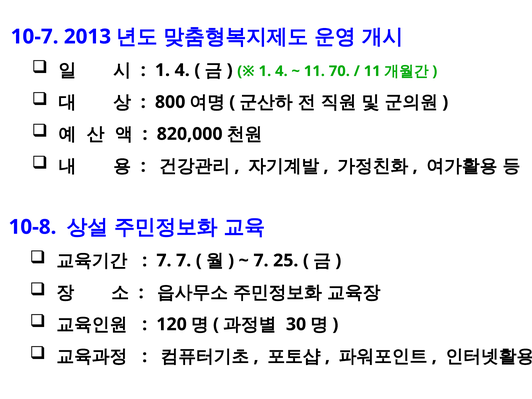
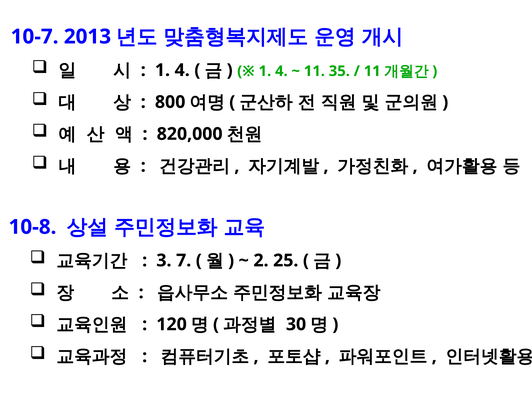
70: 70 -> 35
7 at (164, 260): 7 -> 3
7 at (261, 260): 7 -> 2
